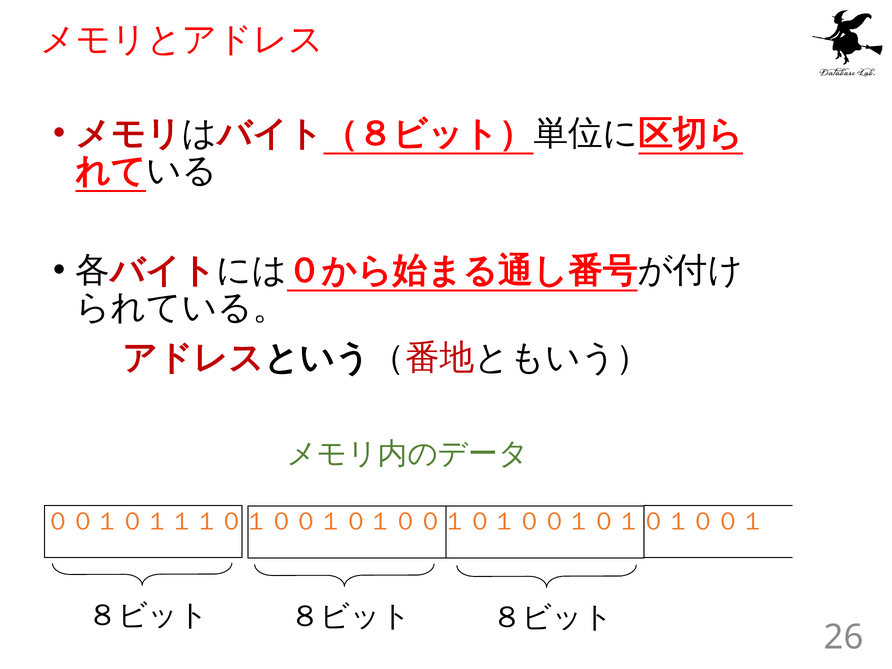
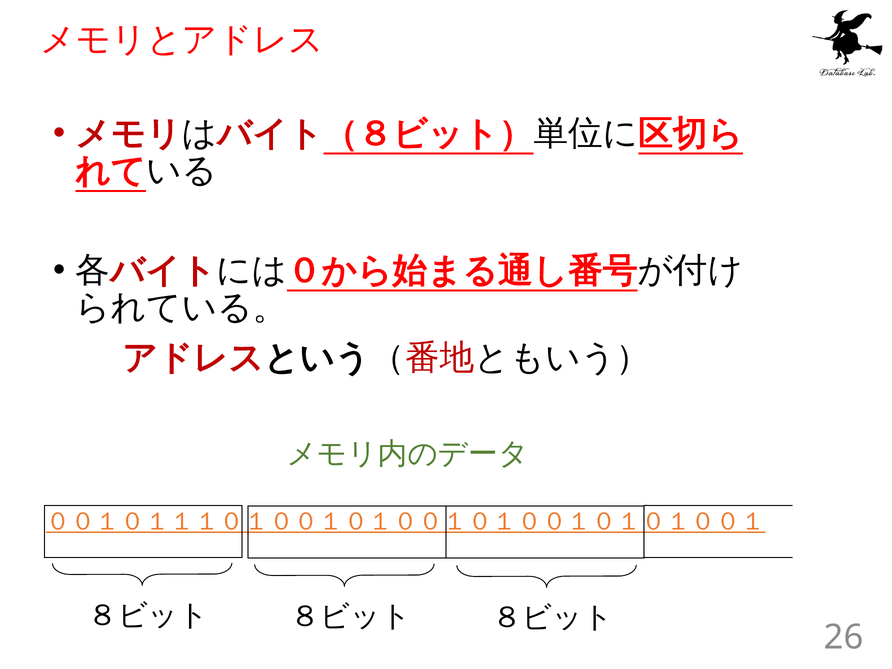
００１０１１１０１００１０１００１０１００１０１０１００１ underline: none -> present
